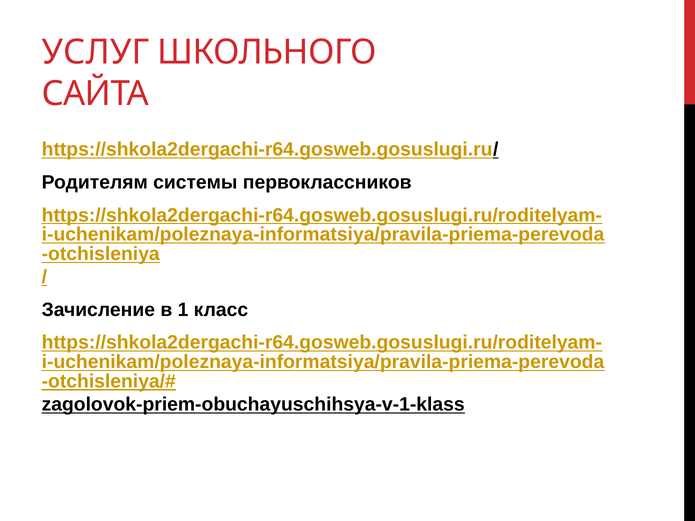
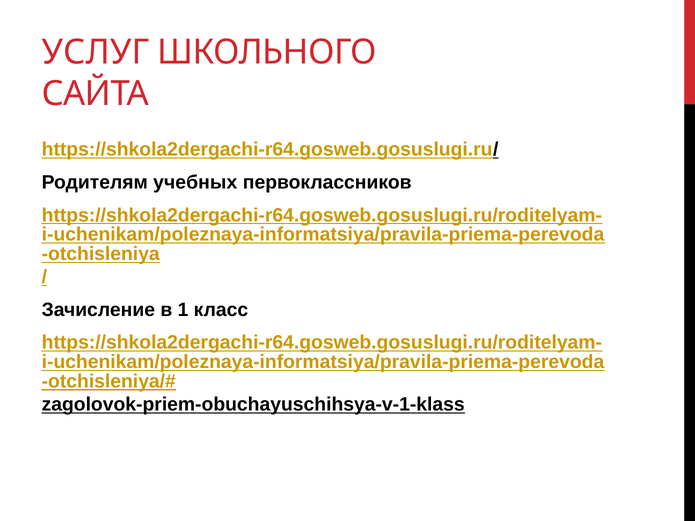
системы: системы -> учебных
